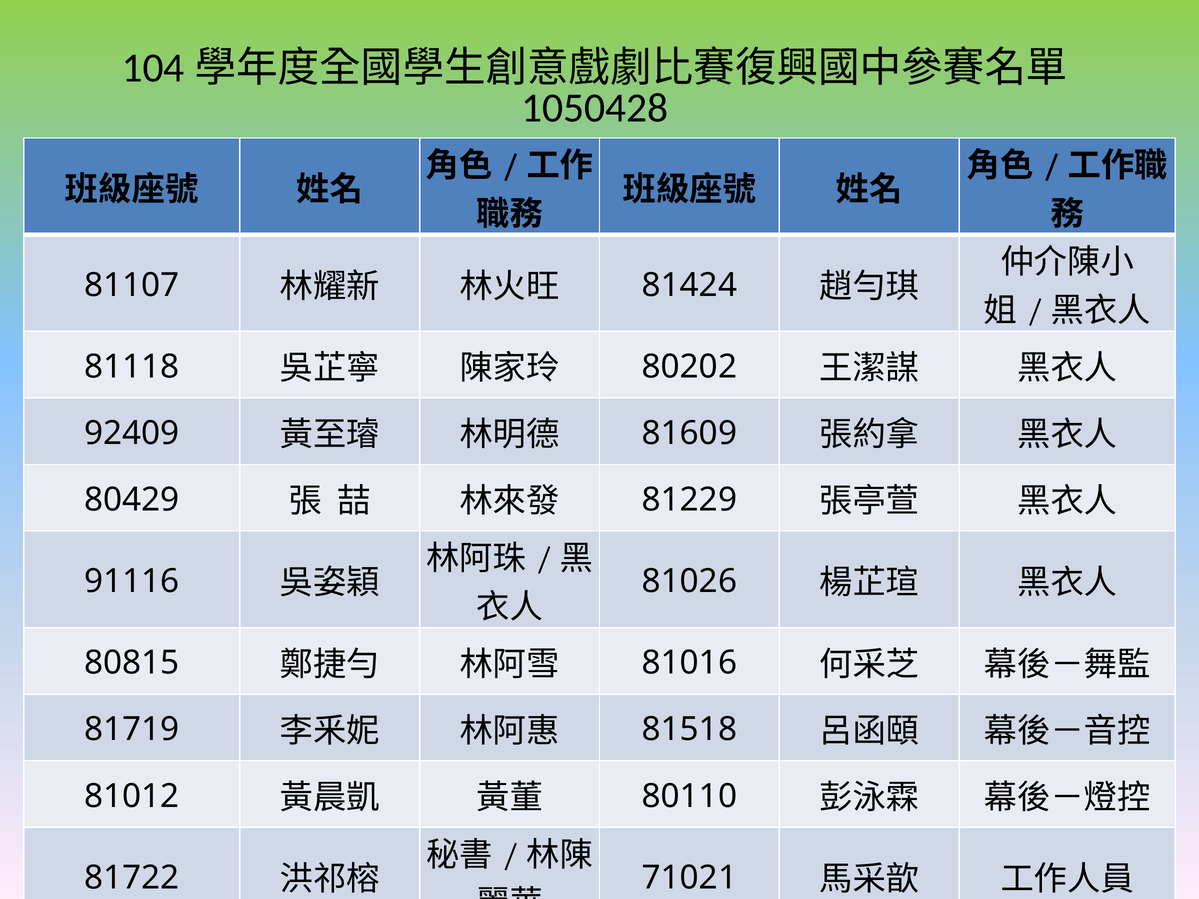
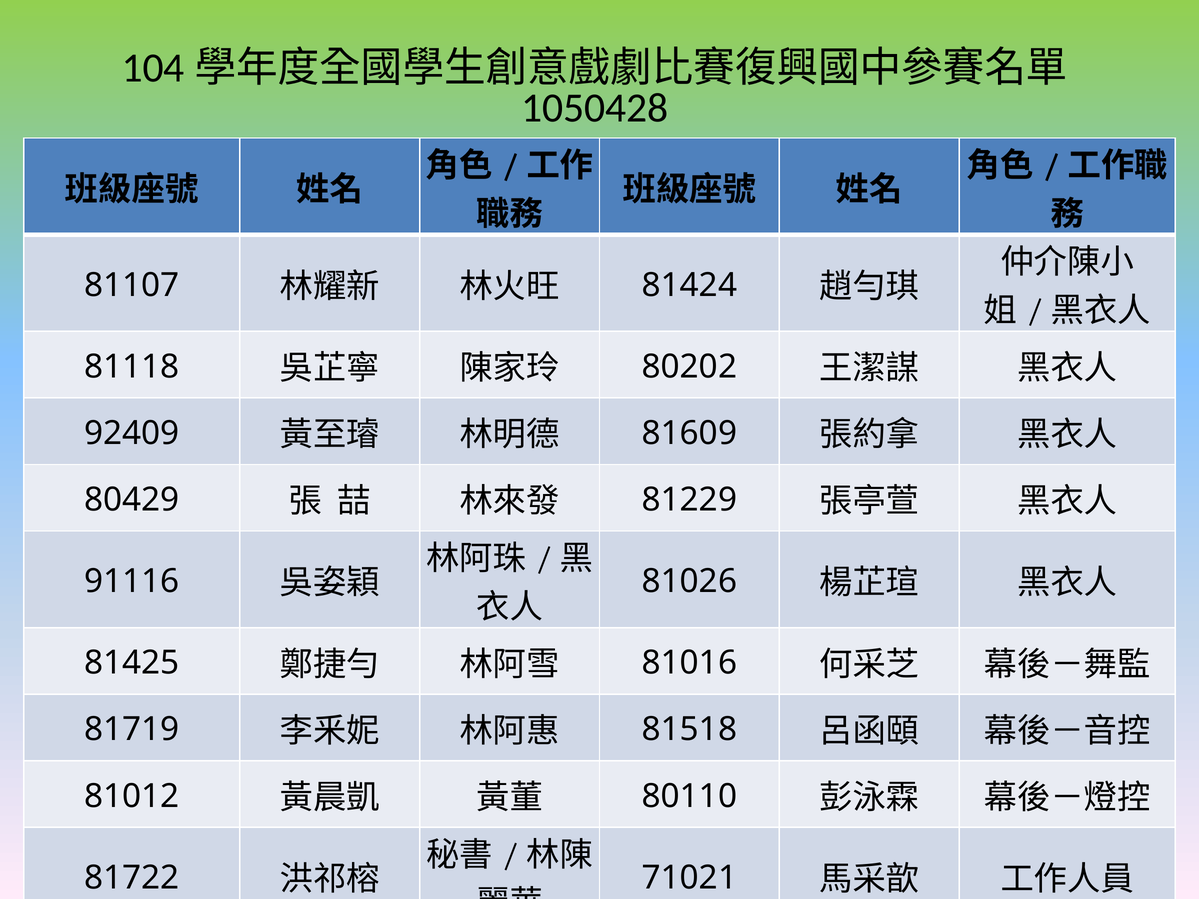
80815: 80815 -> 81425
